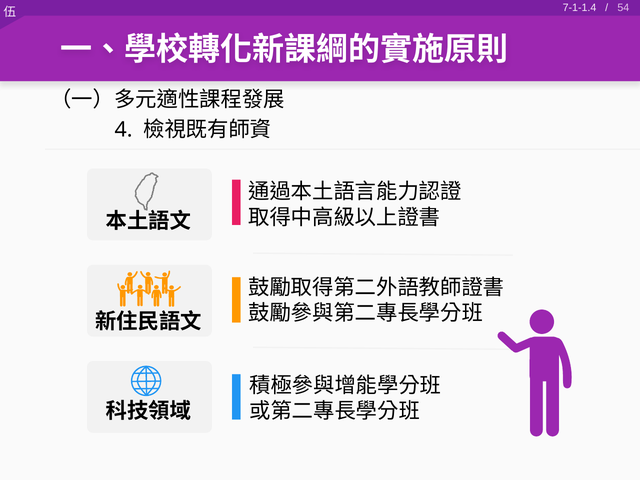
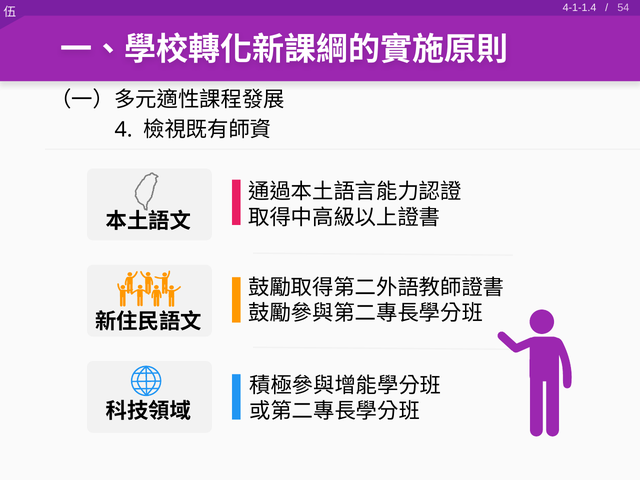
7-1-1.4: 7-1-1.4 -> 4-1-1.4
